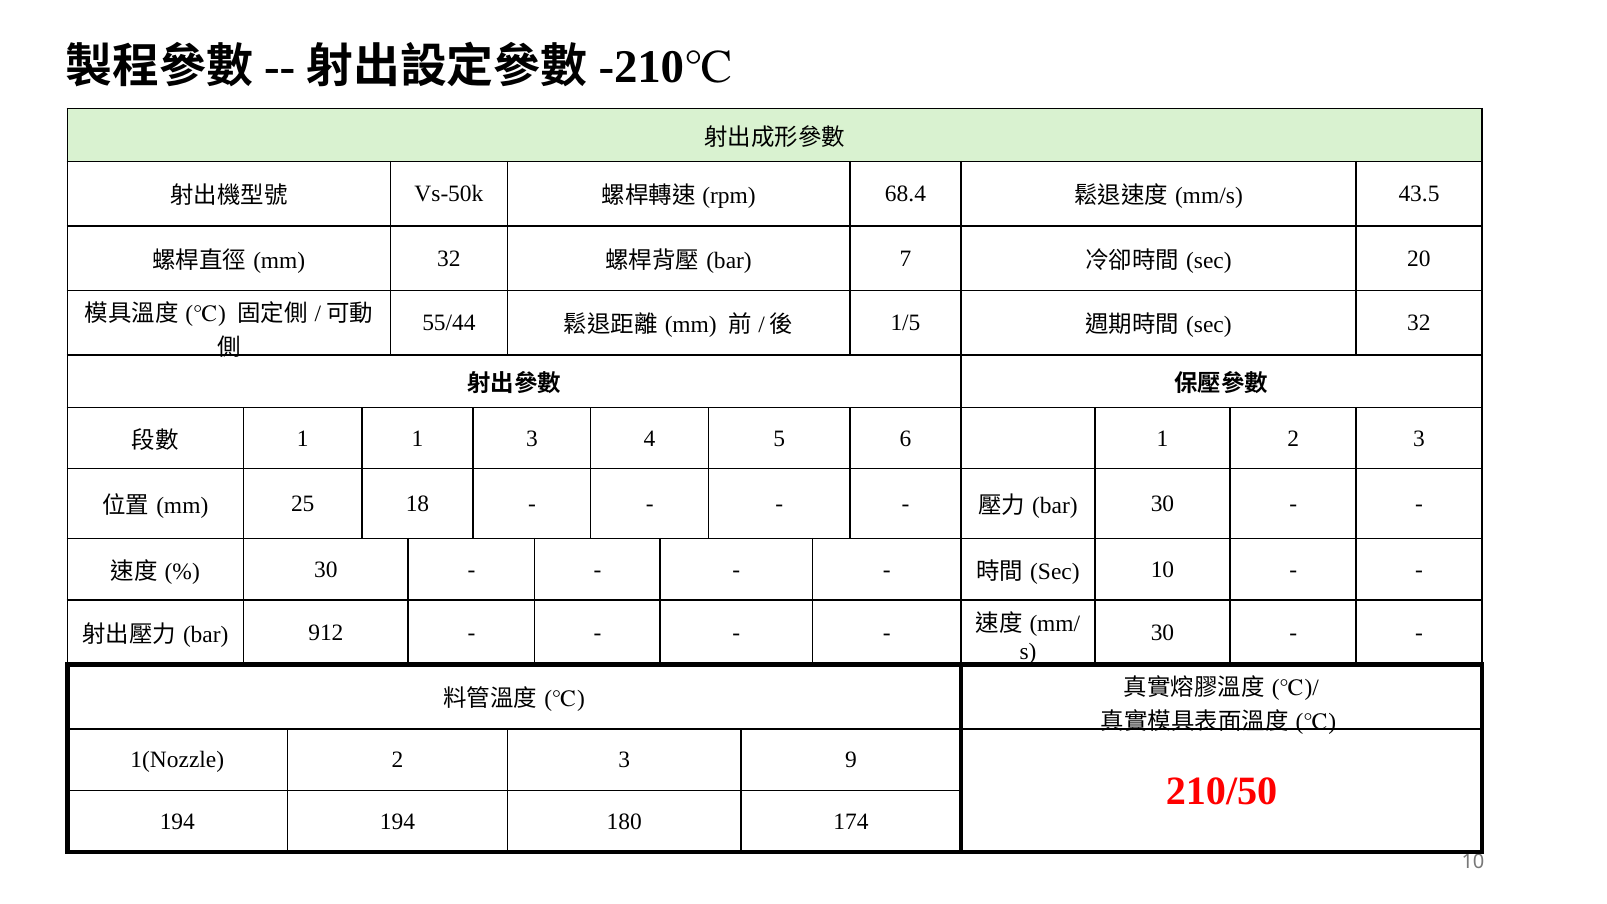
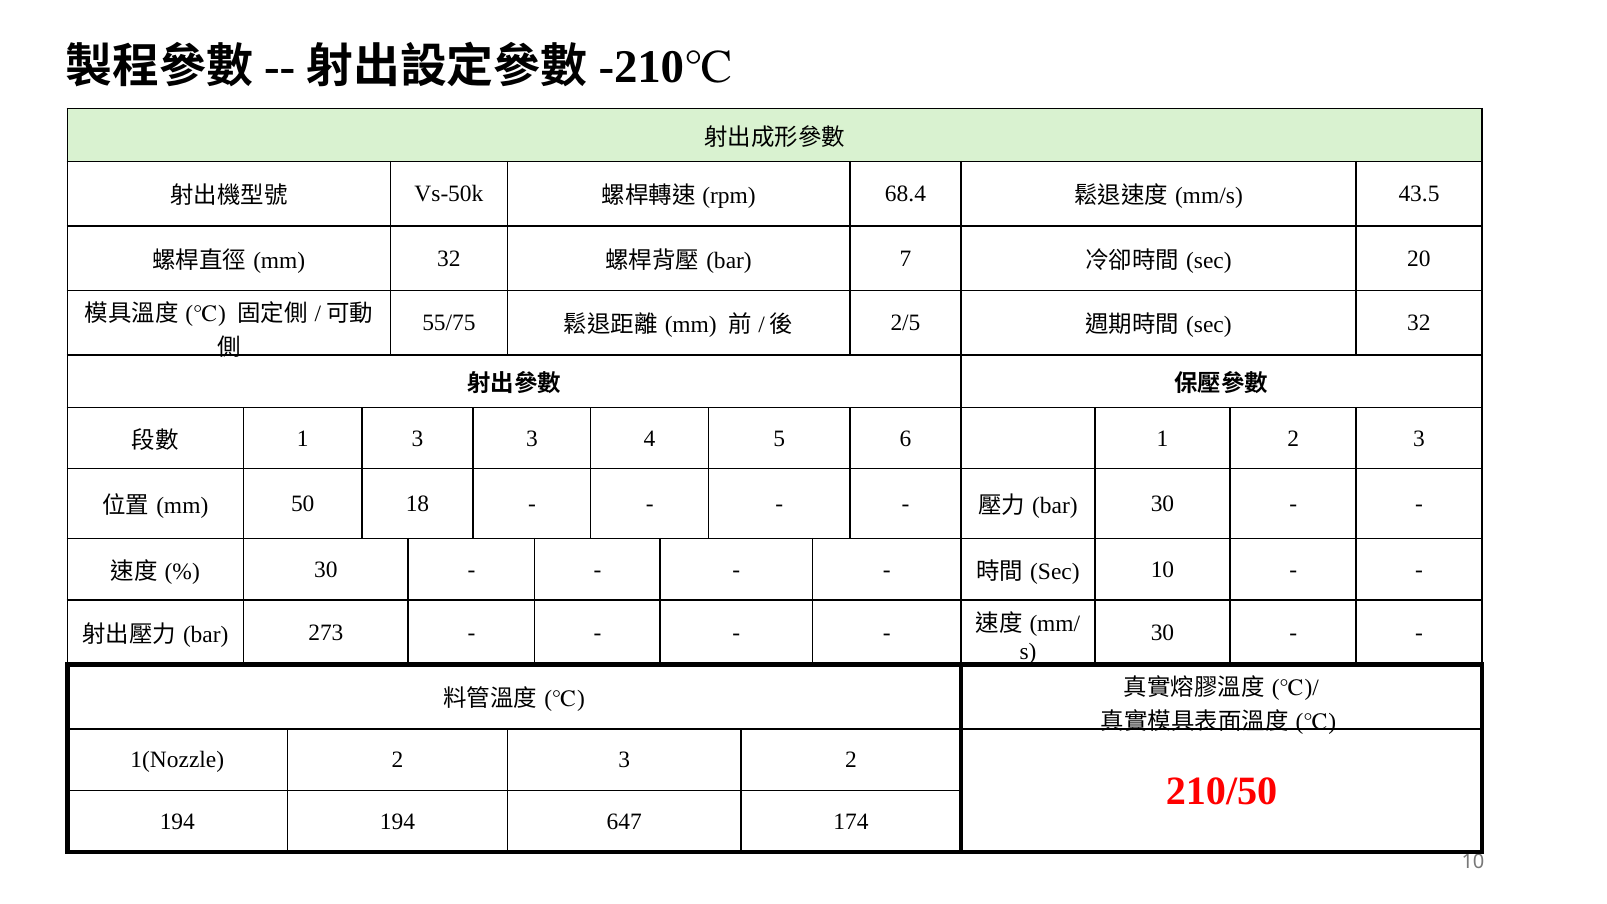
55/44: 55/44 -> 55/75
1/5: 1/5 -> 2/5
1 1: 1 -> 3
25: 25 -> 50
912: 912 -> 273
3 9: 9 -> 2
180: 180 -> 647
